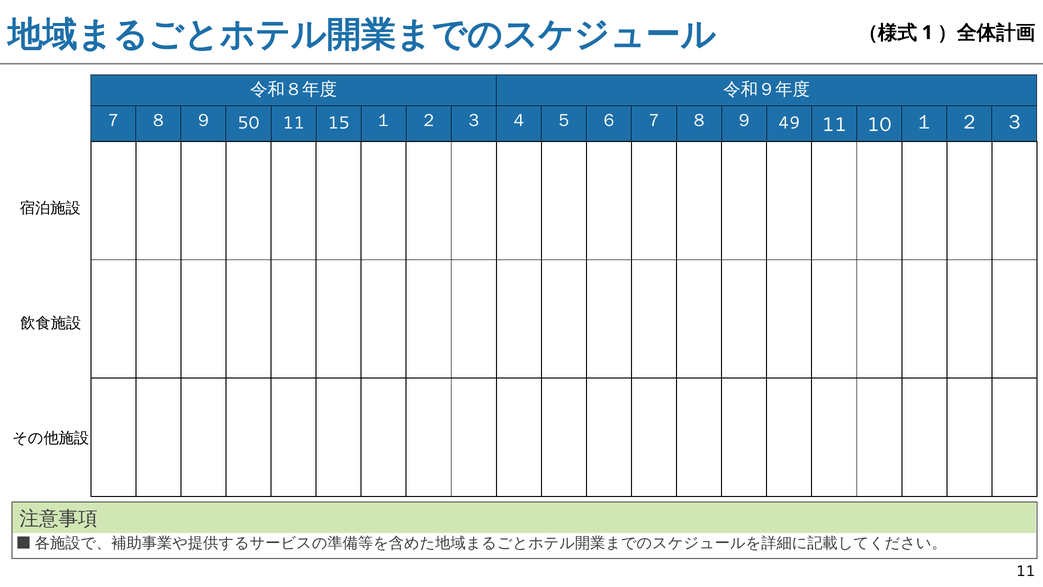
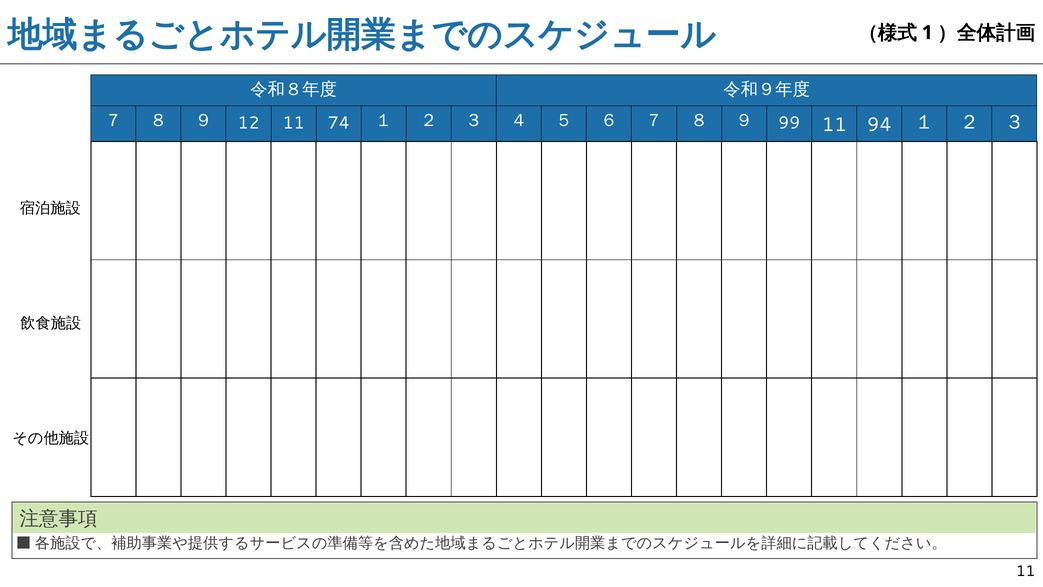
50: 50 -> 12
15: 15 -> 74
49: 49 -> 99
10: 10 -> 94
